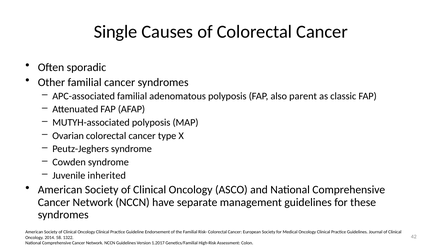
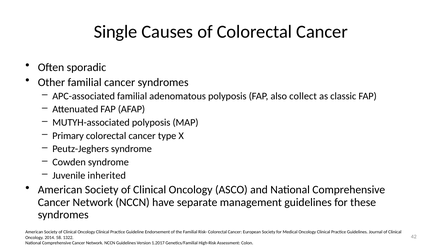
parent: parent -> collect
Ovarian: Ovarian -> Primary
